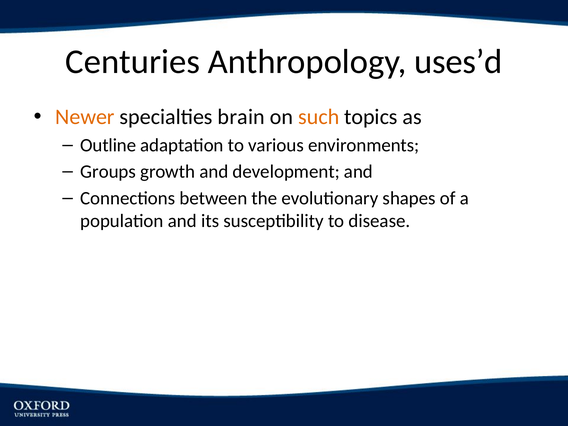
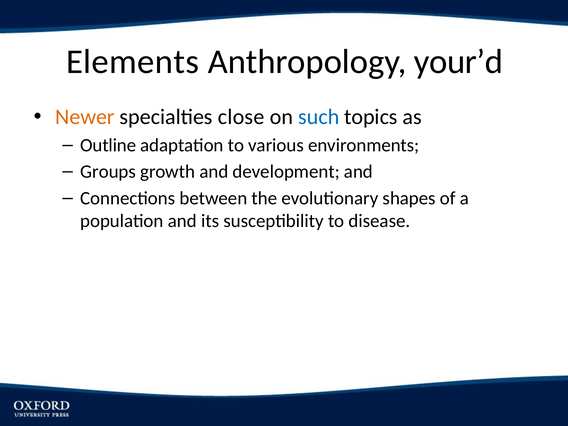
Centuries: Centuries -> Elements
uses’d: uses’d -> your’d
brain: brain -> close
such colour: orange -> blue
